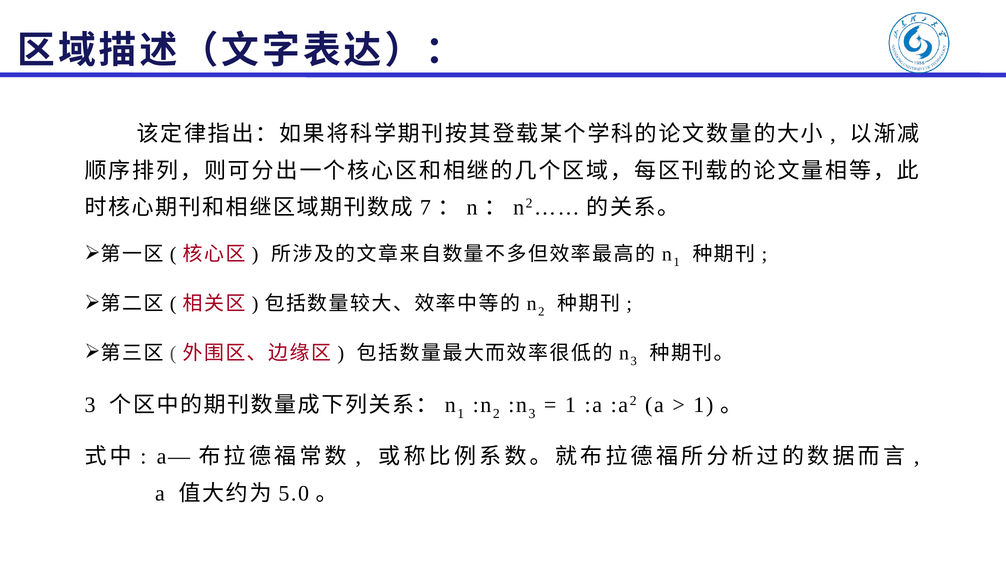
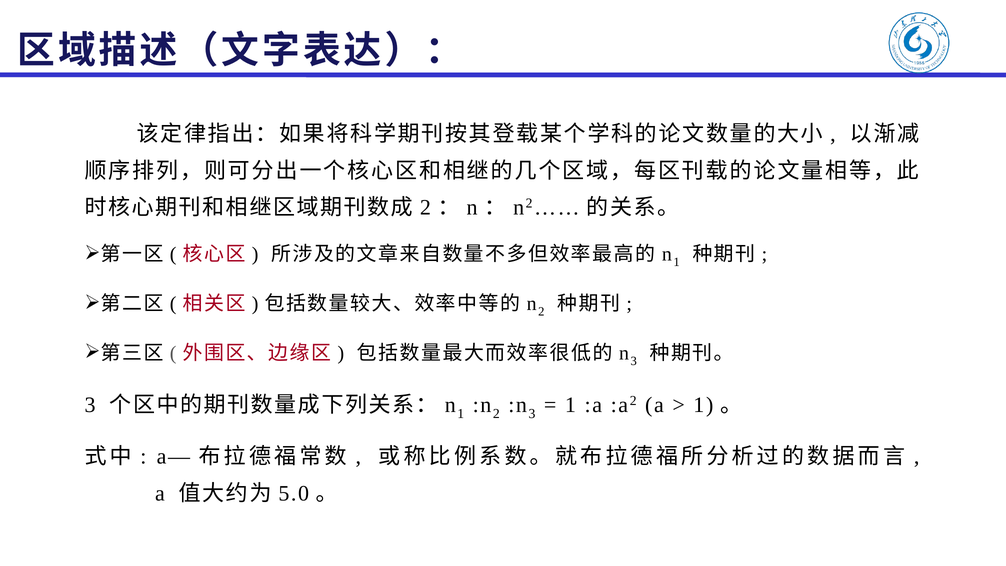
7 at (425, 208): 7 -> 2
